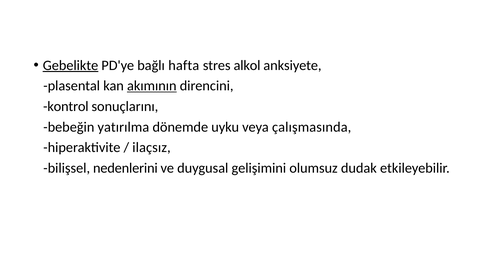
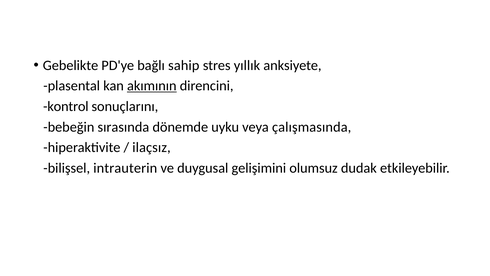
Gebelikte underline: present -> none
hafta: hafta -> sahip
alkol: alkol -> yıllık
yatırılma: yatırılma -> sırasında
nedenlerini: nedenlerini -> intrauterin
